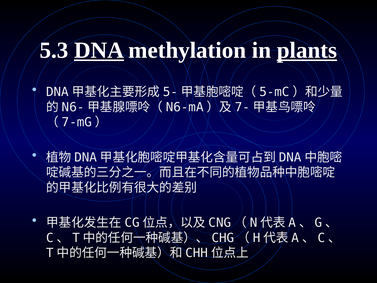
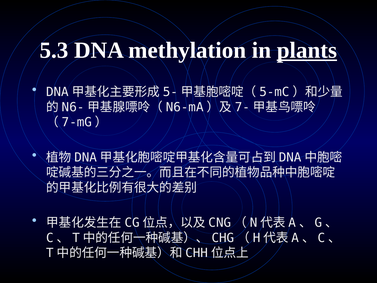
DNA underline: present -> none
